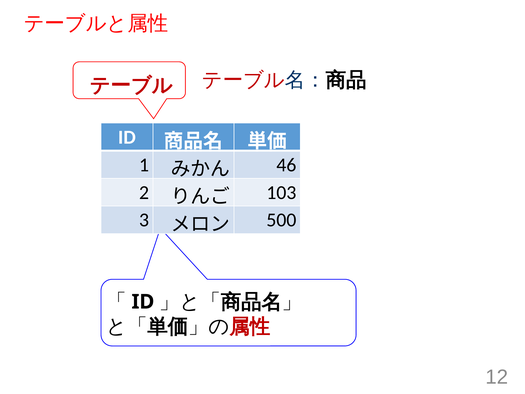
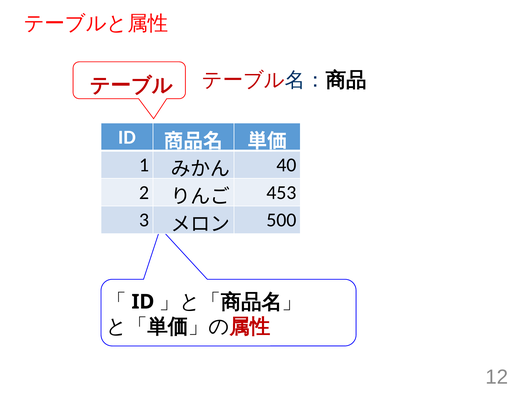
46: 46 -> 40
103: 103 -> 453
